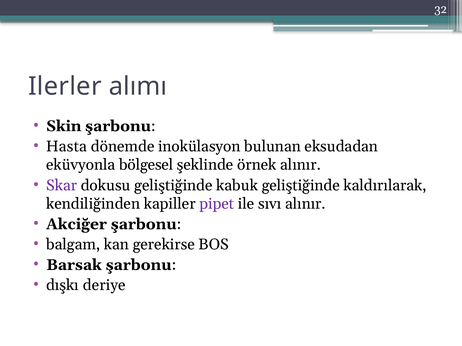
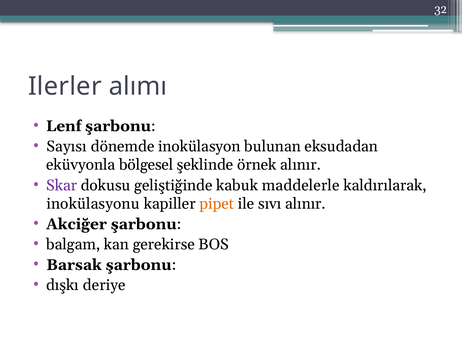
Skin: Skin -> Lenf
Hasta: Hasta -> Sayısı
kabuk geliştiğinde: geliştiğinde -> maddelerle
kendiliğinden: kendiliğinden -> inokülasyonu
pipet colour: purple -> orange
